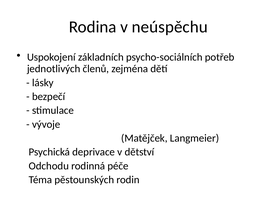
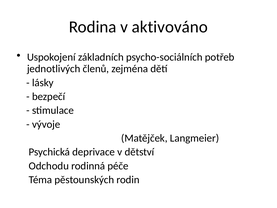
neúspěchu: neúspěchu -> aktivováno
